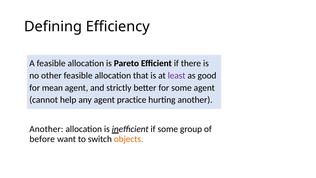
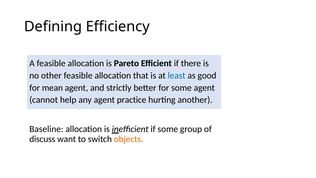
least colour: purple -> blue
Another at (46, 129): Another -> Baseline
before: before -> discuss
